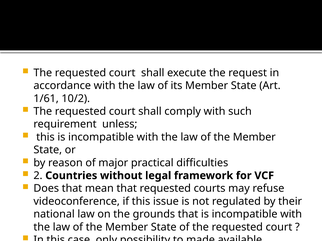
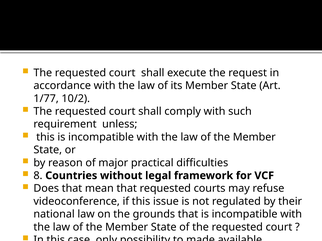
1/61: 1/61 -> 1/77
2: 2 -> 8
